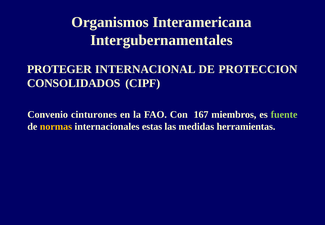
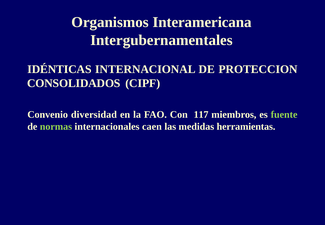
PROTEGER: PROTEGER -> IDÉNTICAS
cinturones: cinturones -> diversidad
167: 167 -> 117
normas colour: yellow -> light green
estas: estas -> caen
